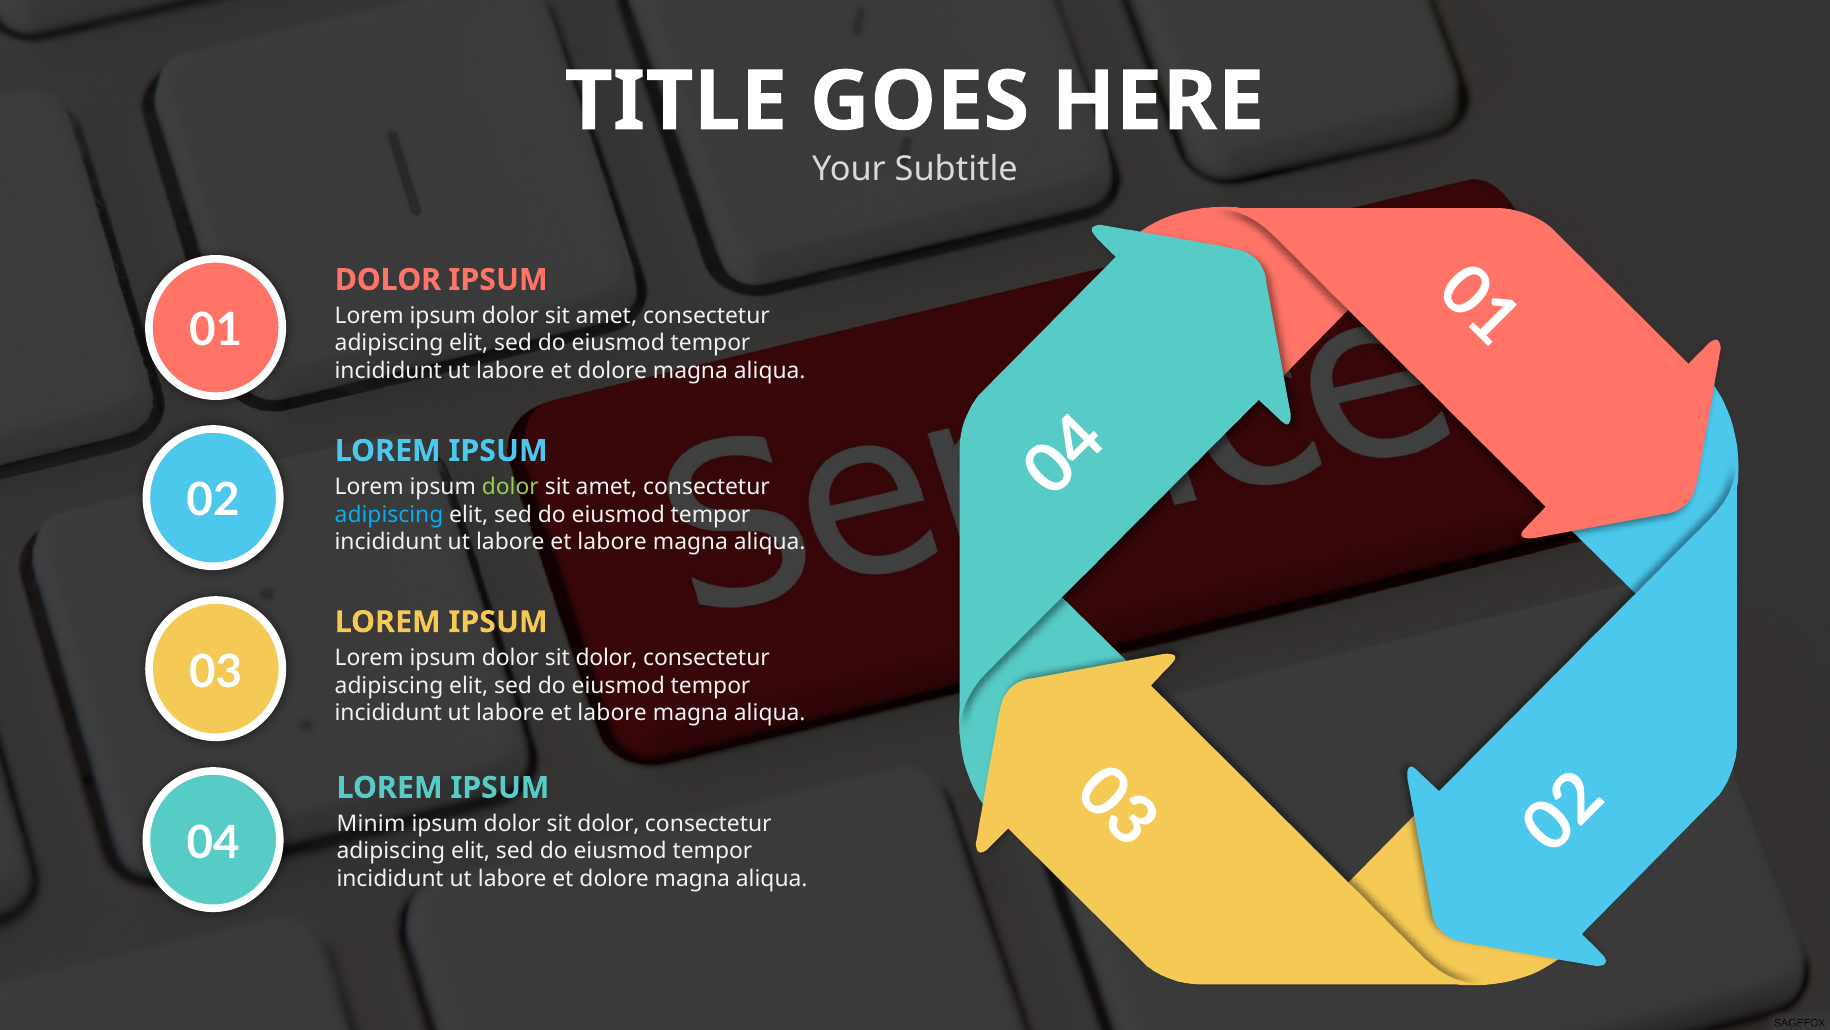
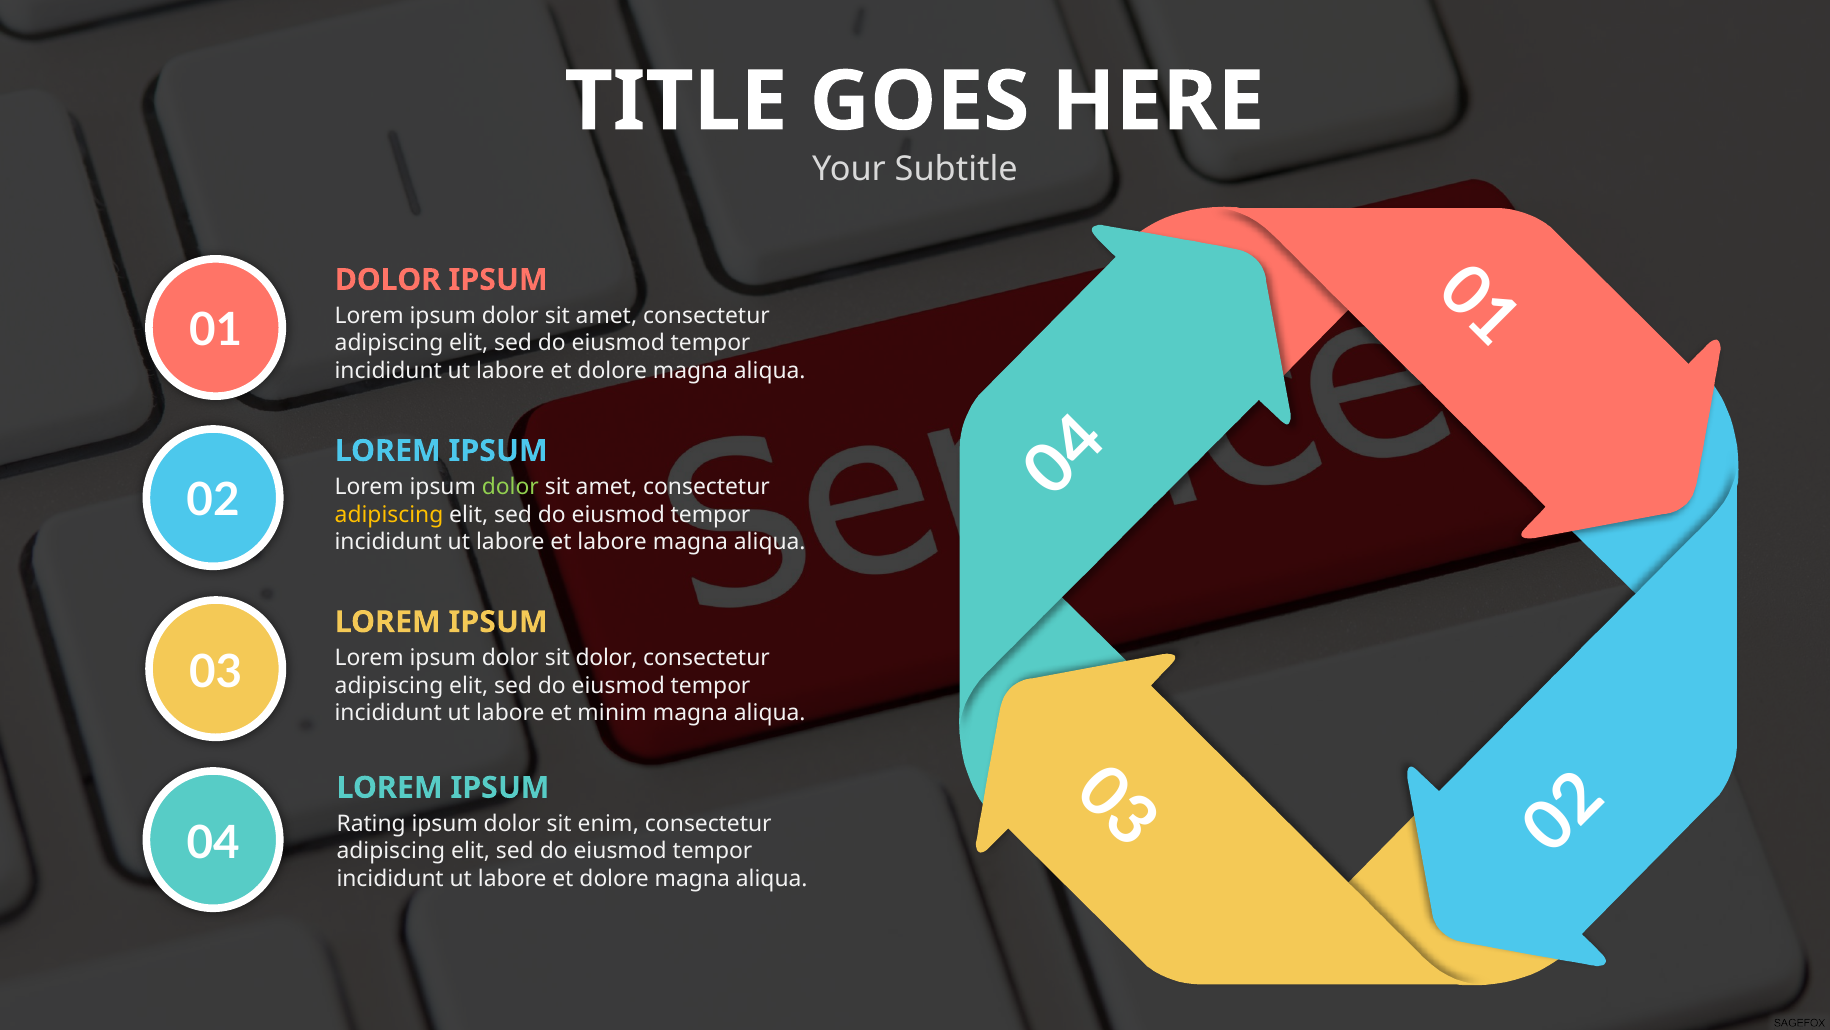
adipiscing at (389, 514) colour: light blue -> yellow
labore at (612, 713): labore -> minim
Minim: Minim -> Rating
dolor at (608, 823): dolor -> enim
